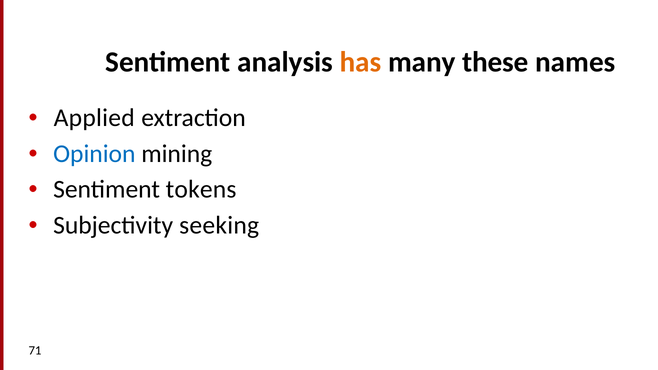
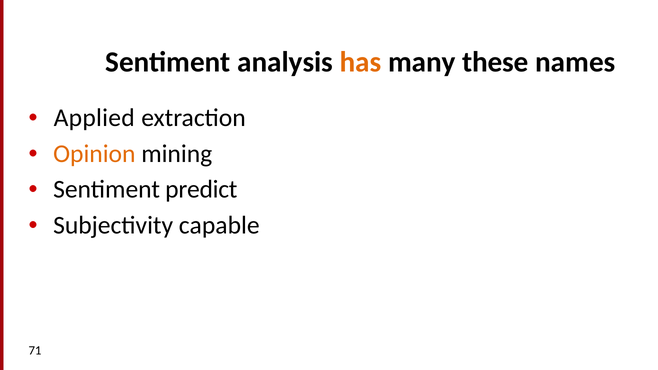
Opinion colour: blue -> orange
tokens: tokens -> predict
seeking: seeking -> capable
